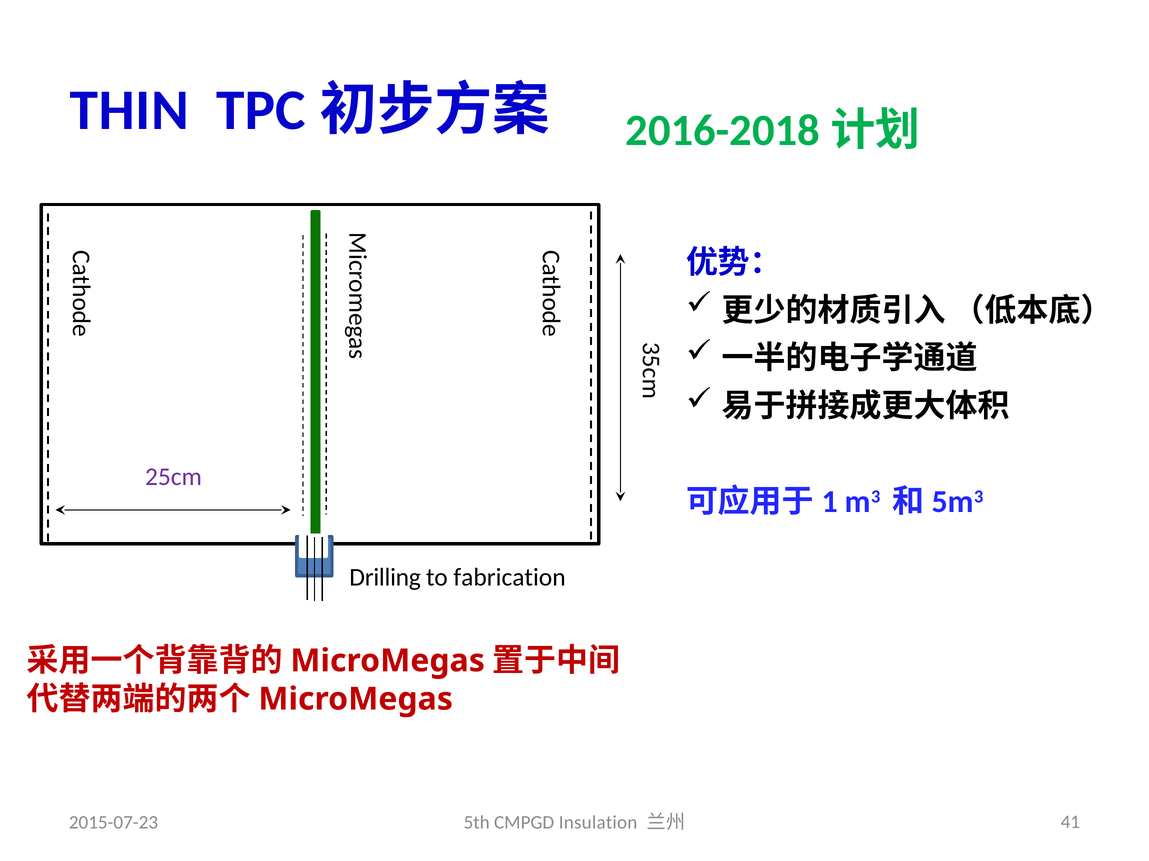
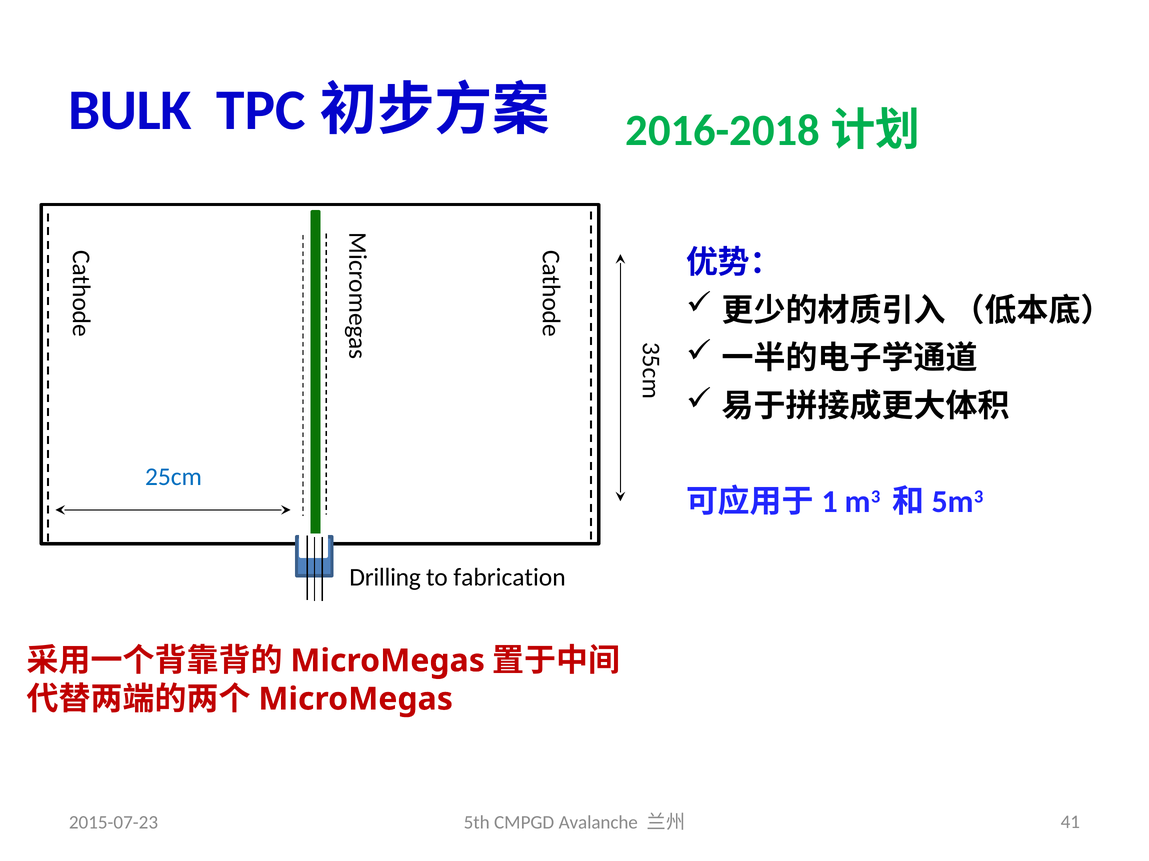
THIN: THIN -> BULK
25cm colour: purple -> blue
Insulation: Insulation -> Avalanche
